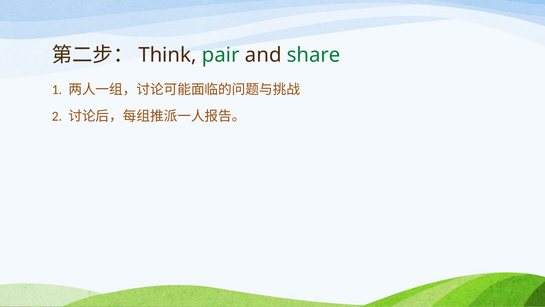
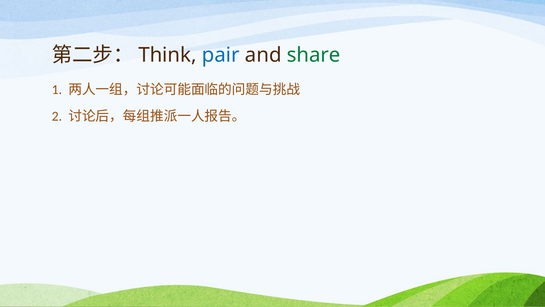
pair colour: green -> blue
